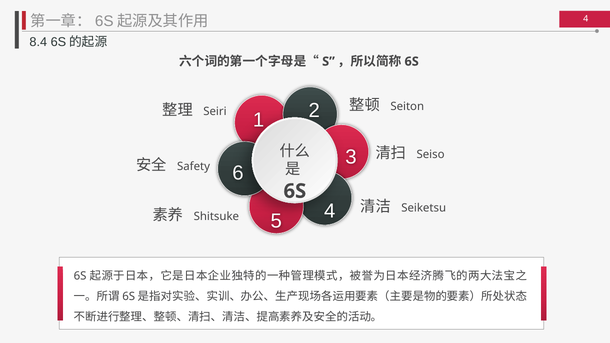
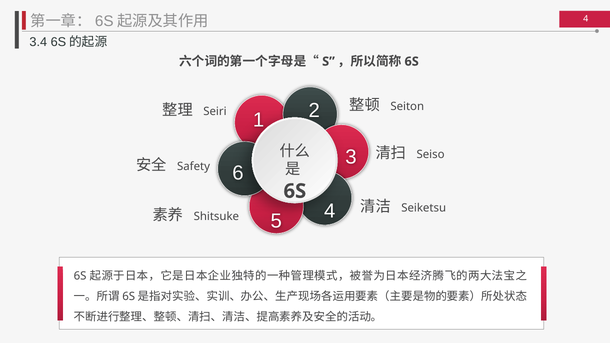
8.4: 8.4 -> 3.4
